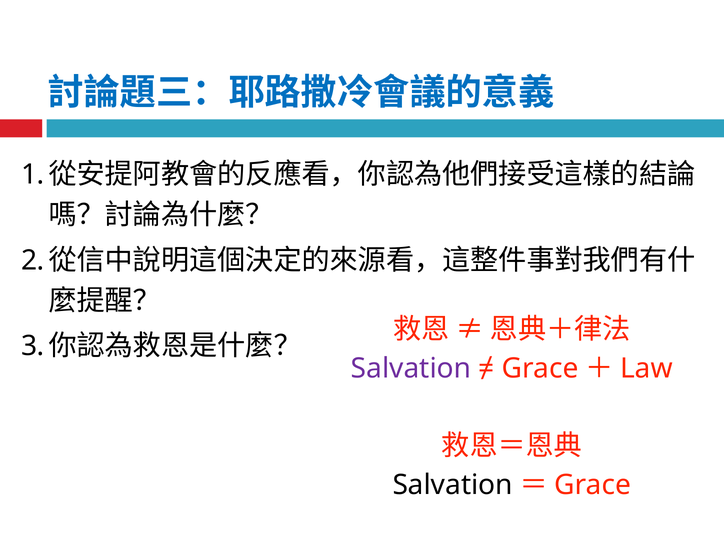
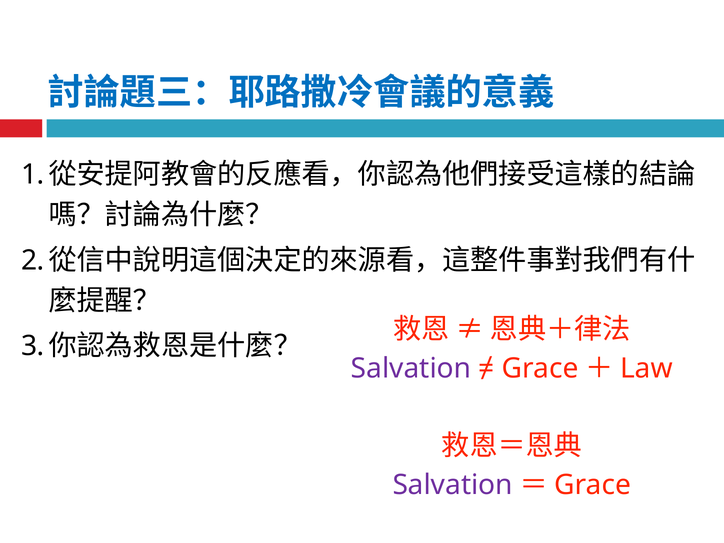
Salvation at (453, 485) colour: black -> purple
